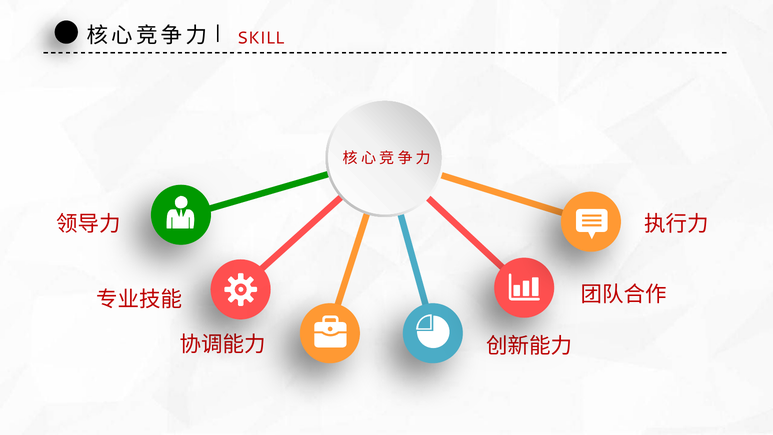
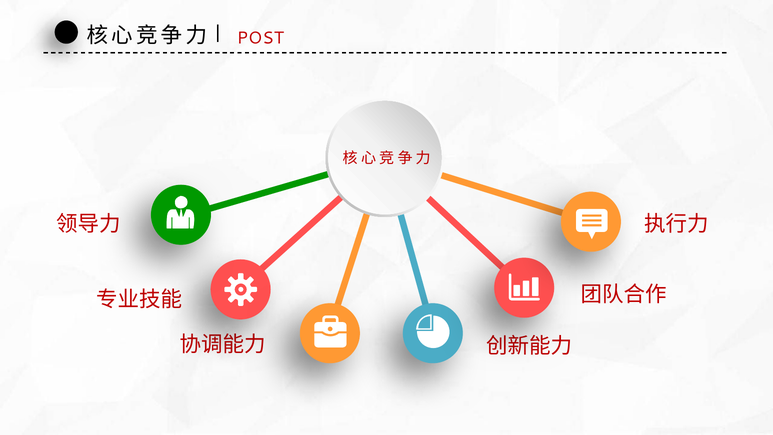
SKILL: SKILL -> POST
